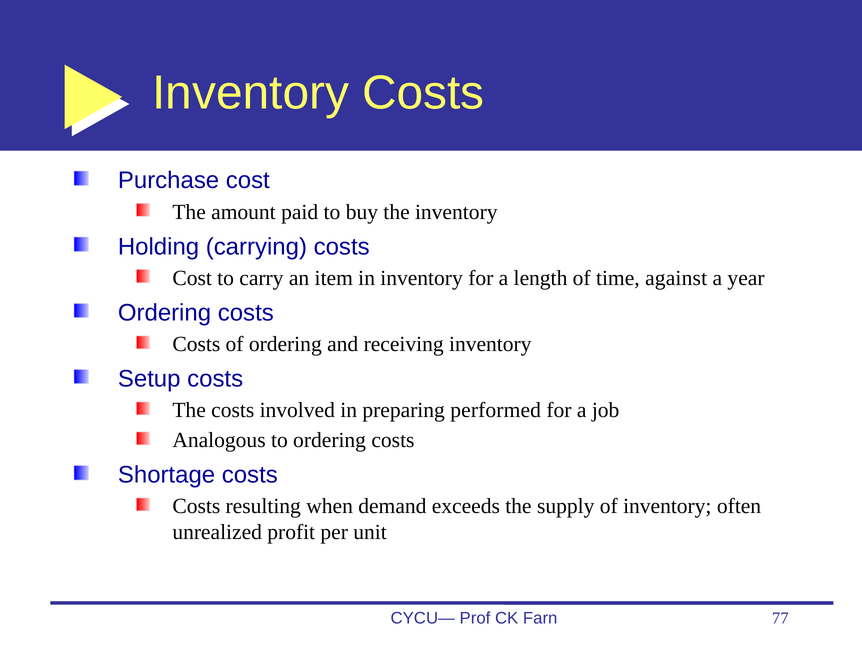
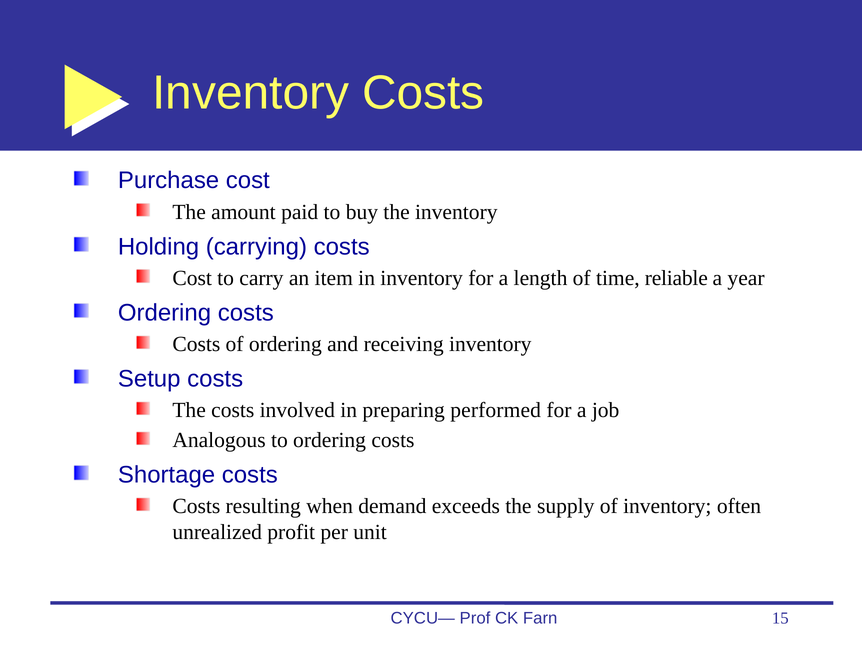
against: against -> reliable
77: 77 -> 15
